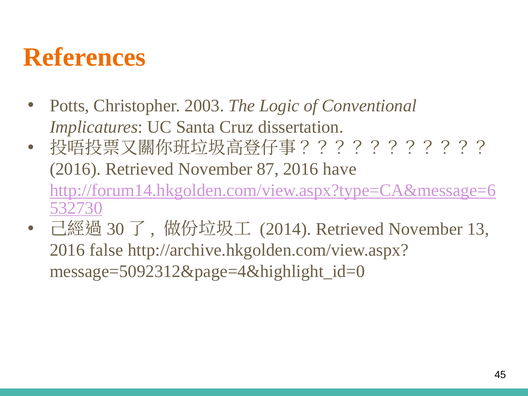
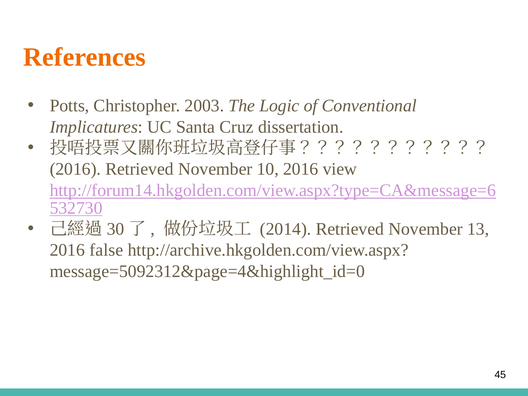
87: 87 -> 10
have: have -> view
